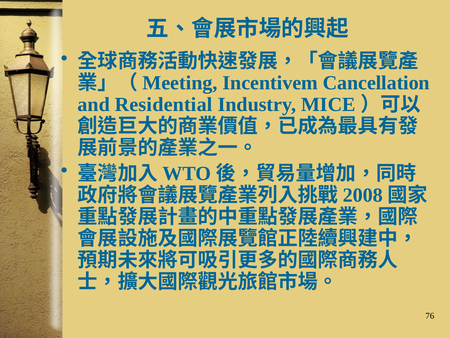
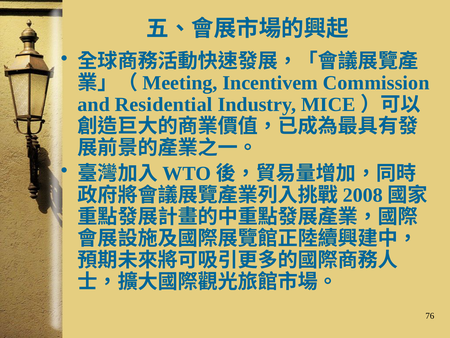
Cancellation: Cancellation -> Commission
